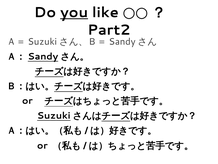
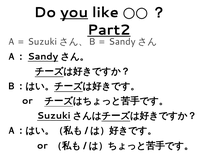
Part2 underline: none -> present
